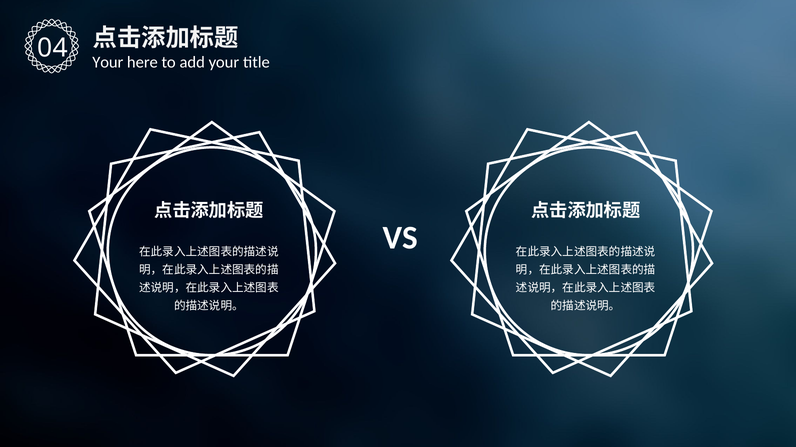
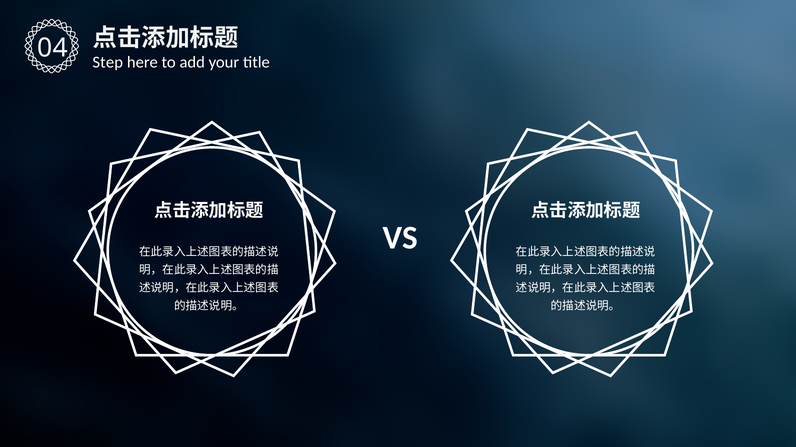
Your at (108, 62): Your -> Step
